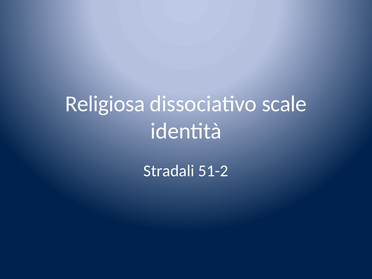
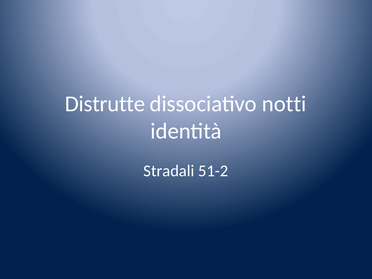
Religiosa: Religiosa -> Distrutte
scale: scale -> notti
